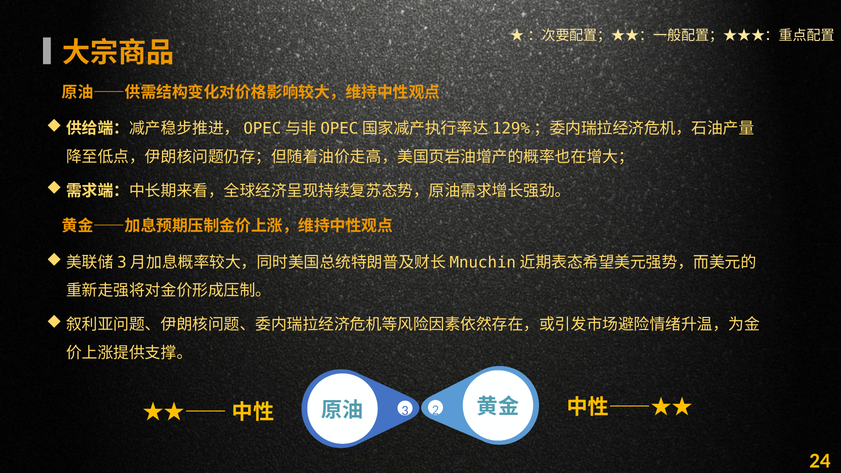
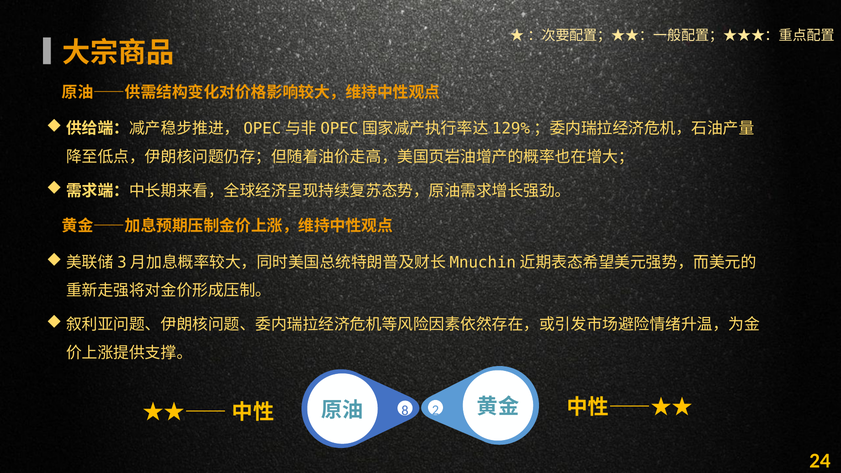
3: 3 -> 8
